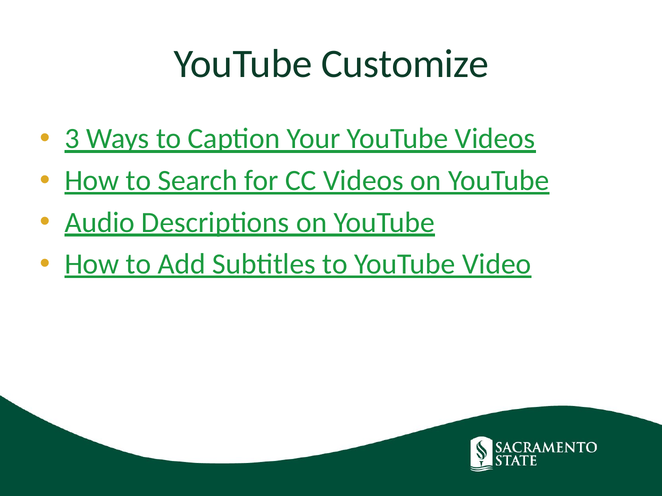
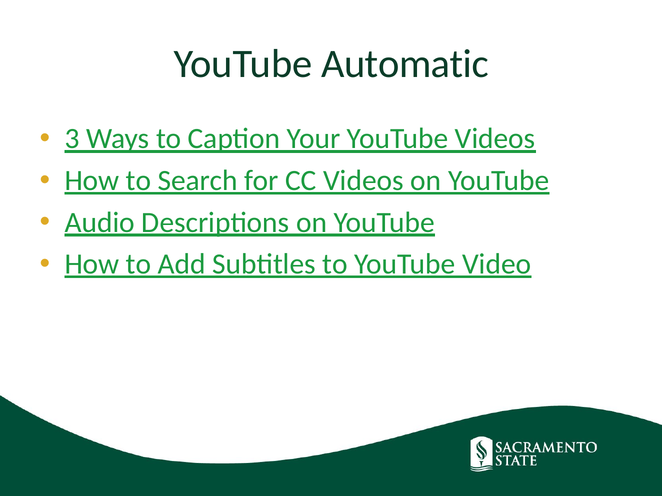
Customize: Customize -> Automatic
